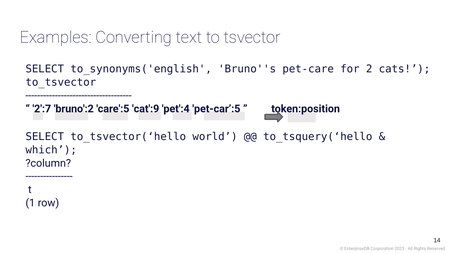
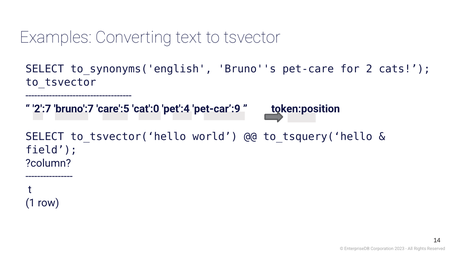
bruno':2: bruno':2 -> bruno':7
cat':9: cat':9 -> cat':0
pet-car’:5: pet-car’:5 -> pet-car’:9
which: which -> field
